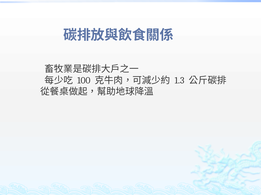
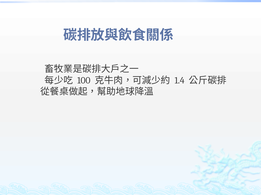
1.3: 1.3 -> 1.4
